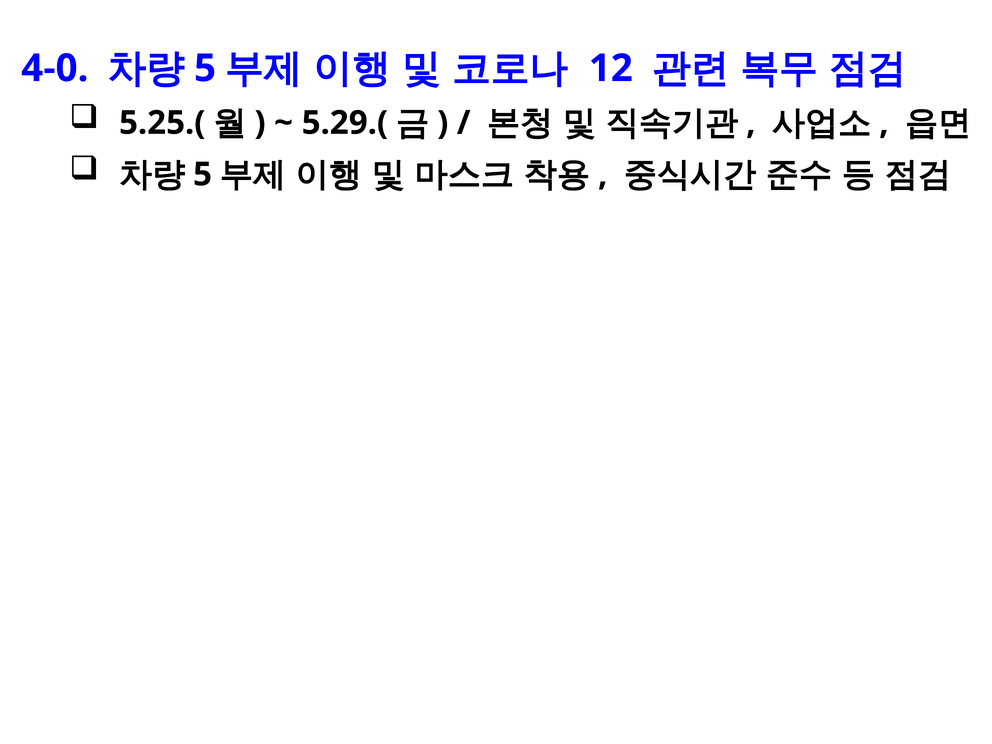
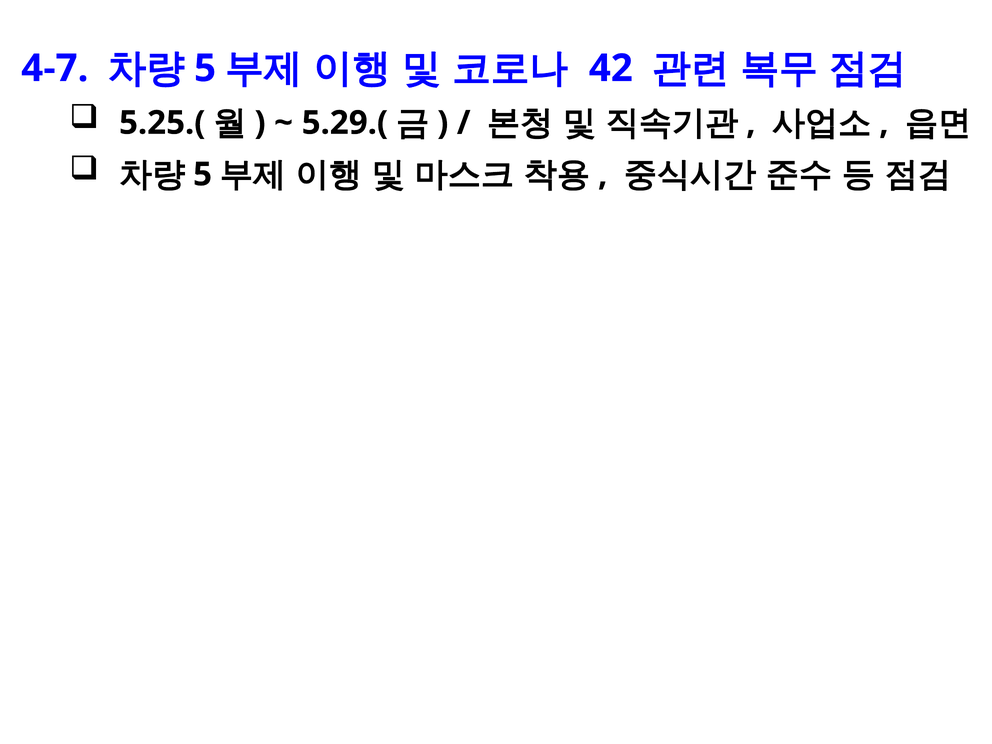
4-0: 4-0 -> 4-7
12: 12 -> 42
